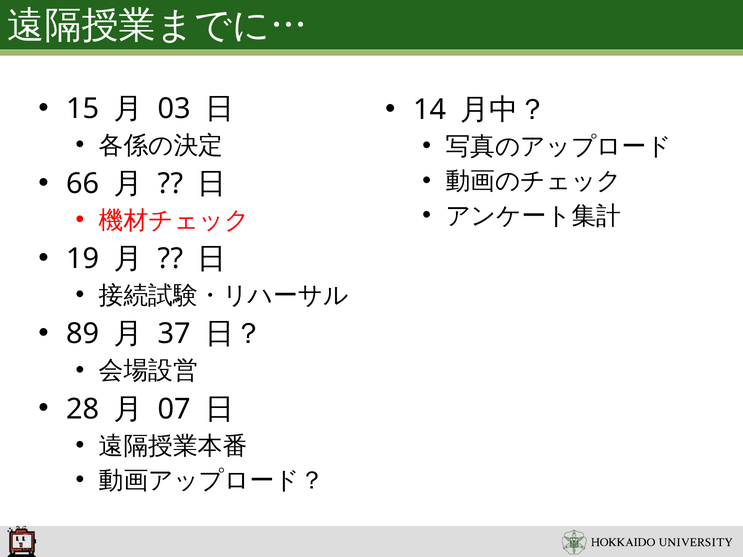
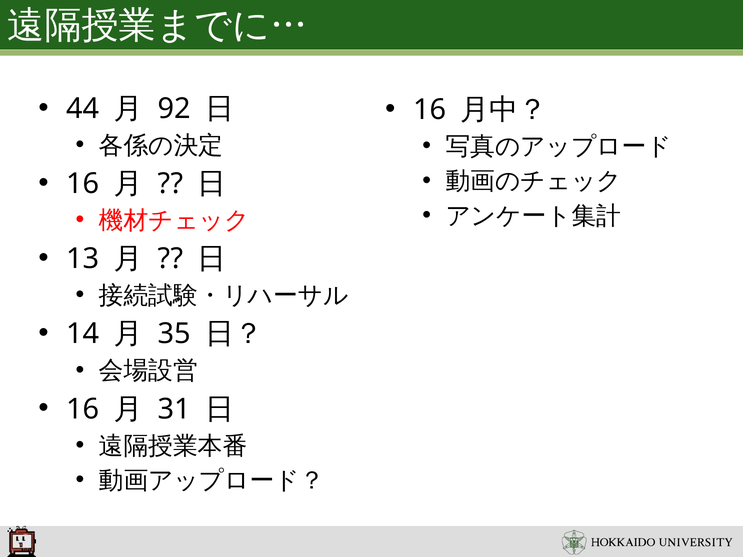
15: 15 -> 44
03: 03 -> 92
14 at (430, 110): 14 -> 16
66 at (83, 184): 66 -> 16
19: 19 -> 13
89: 89 -> 14
37: 37 -> 35
28 at (83, 409): 28 -> 16
07: 07 -> 31
